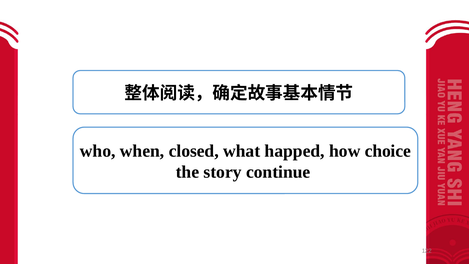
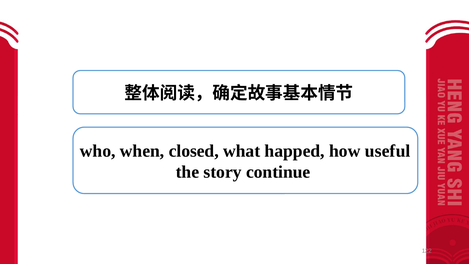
choice: choice -> useful
